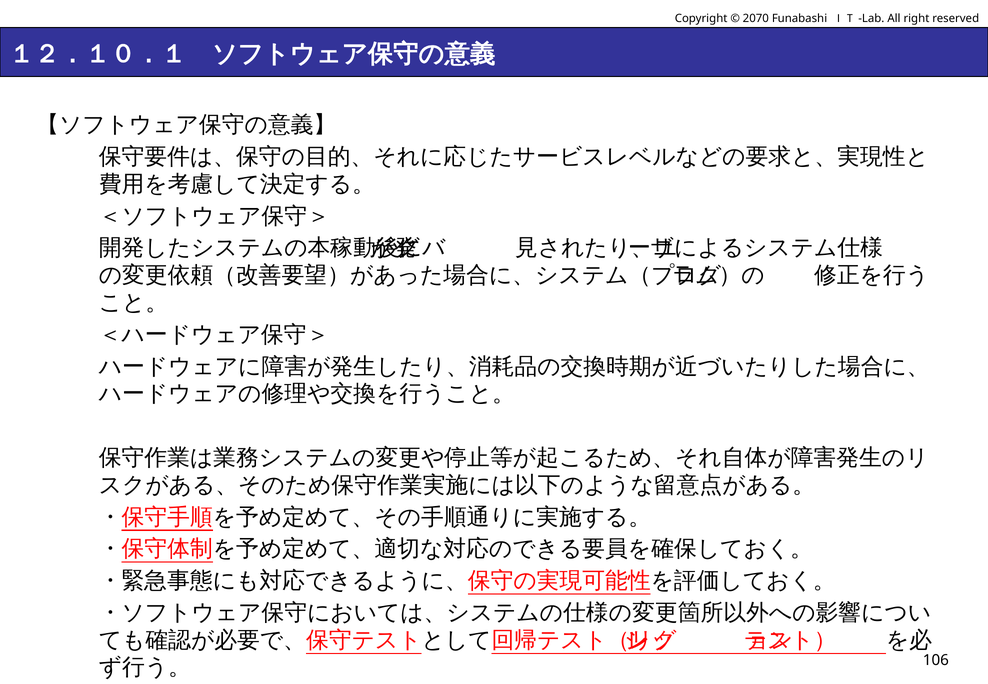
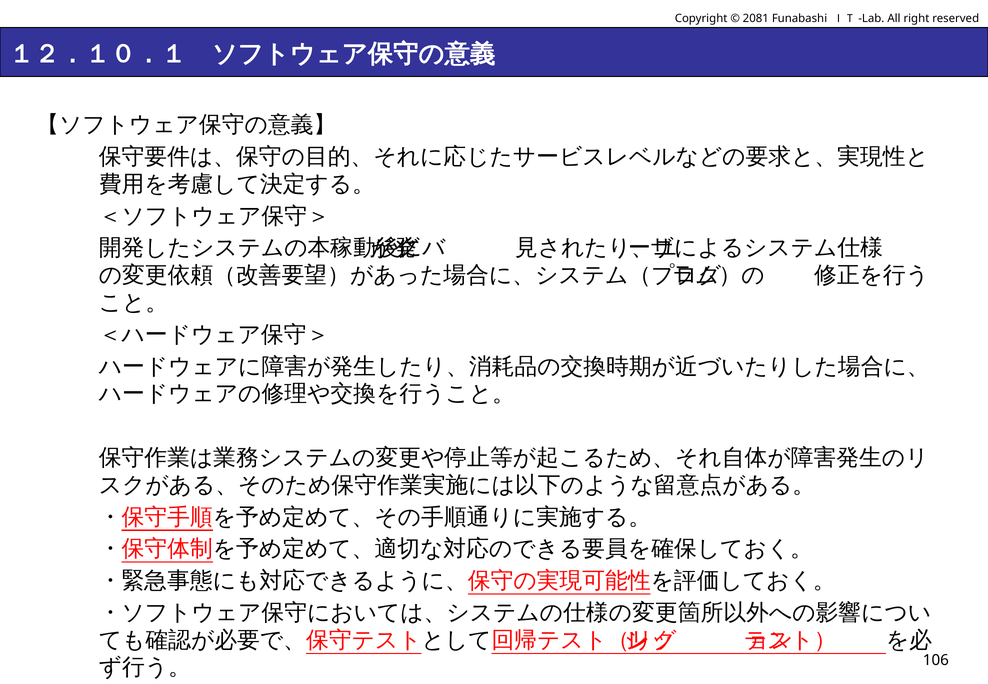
2070: 2070 -> 2081
